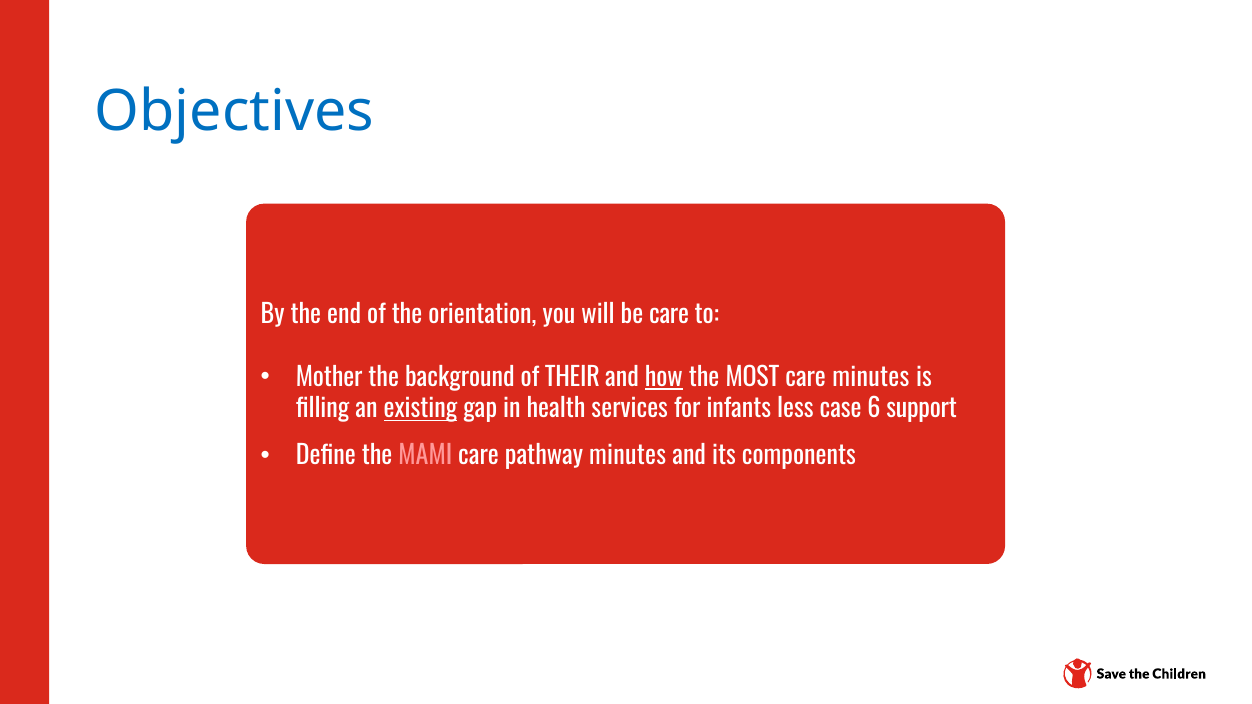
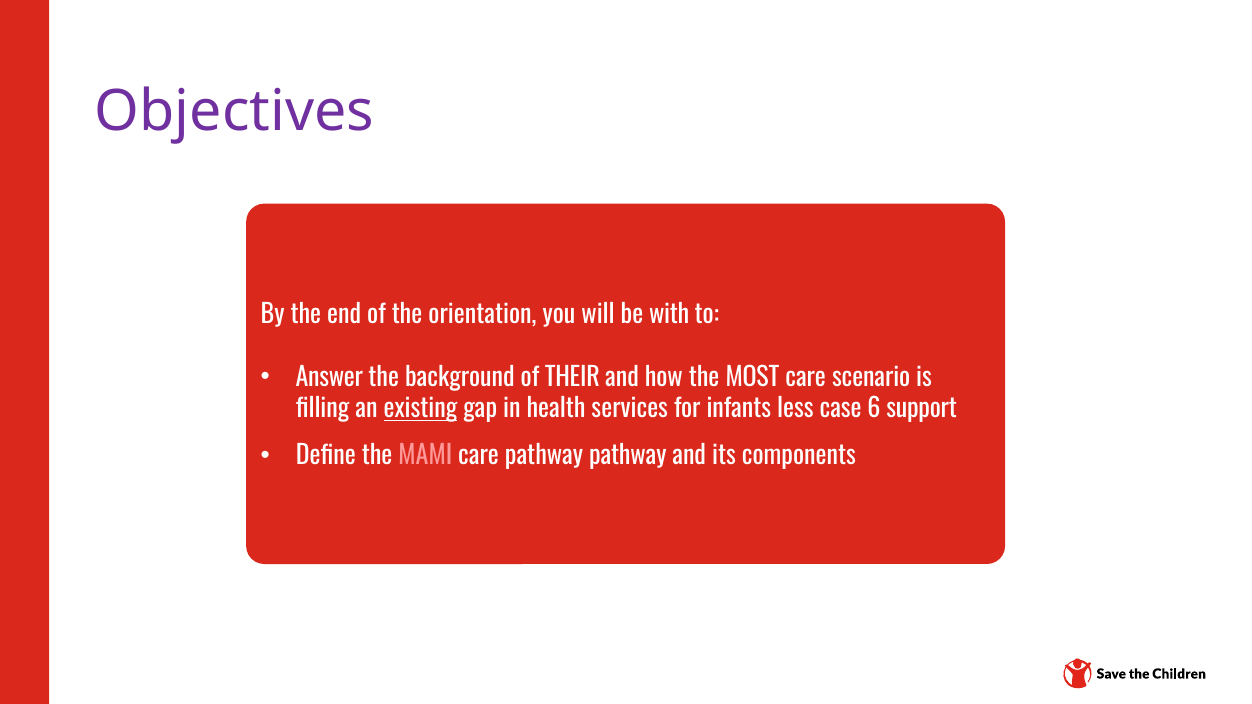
Objectives colour: blue -> purple
be care: care -> with
Mother: Mother -> Answer
how underline: present -> none
care minutes: minutes -> scenario
pathway minutes: minutes -> pathway
